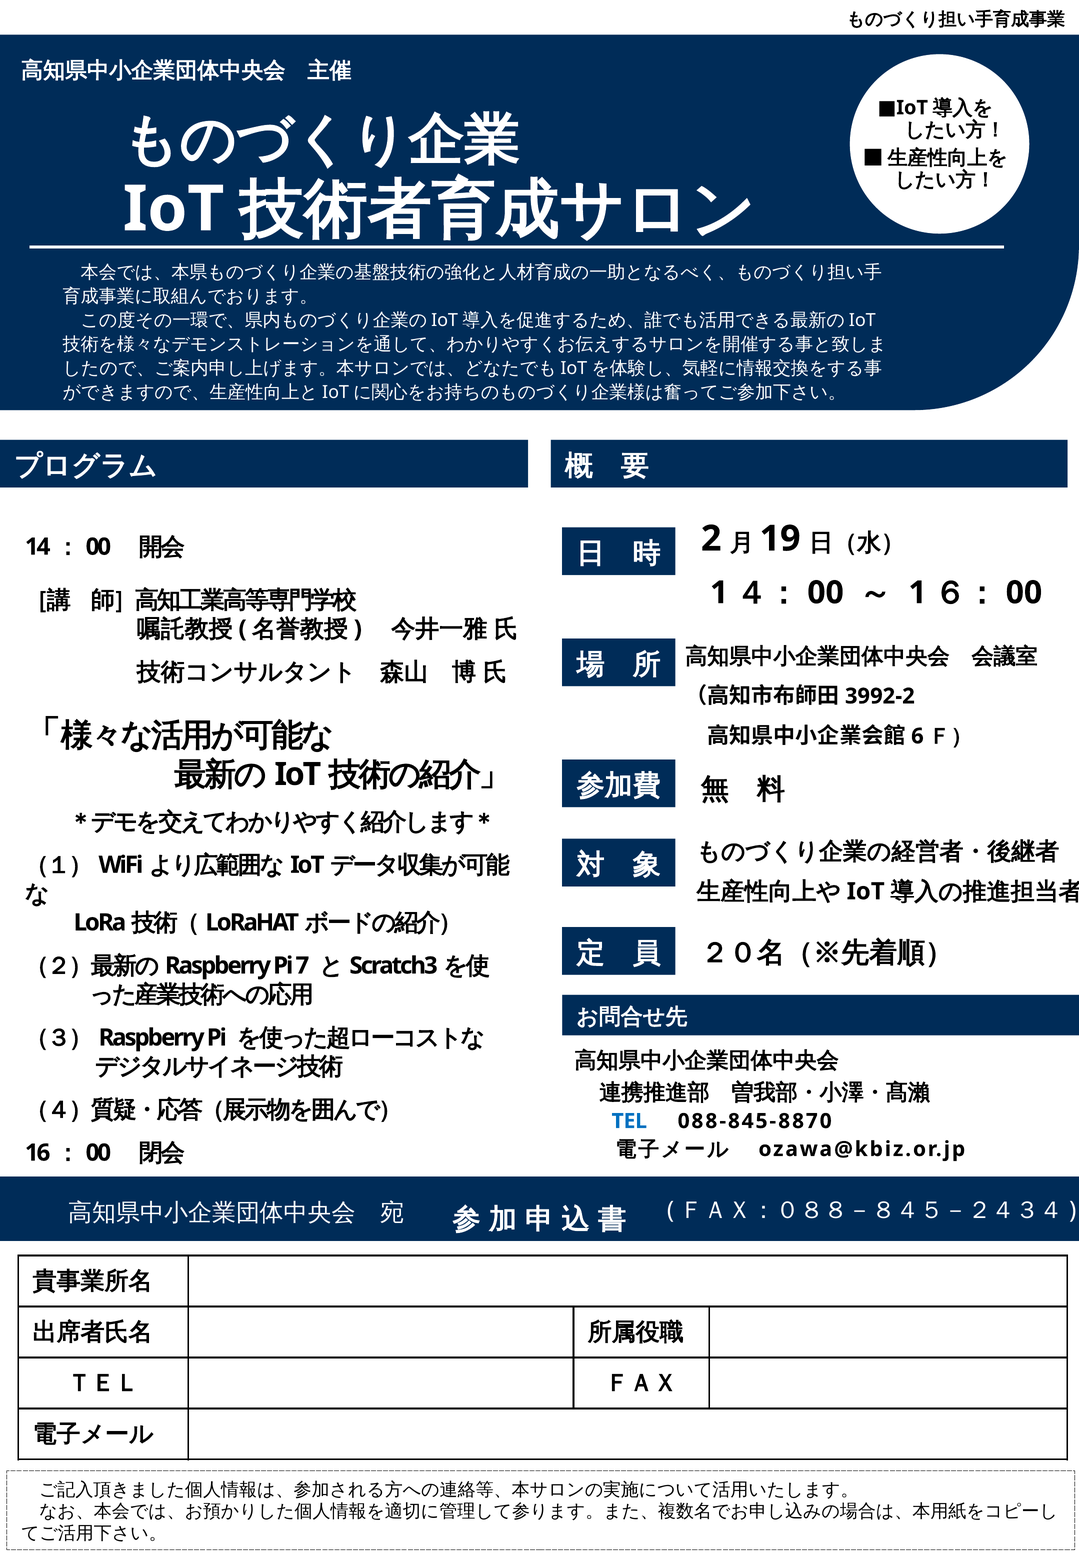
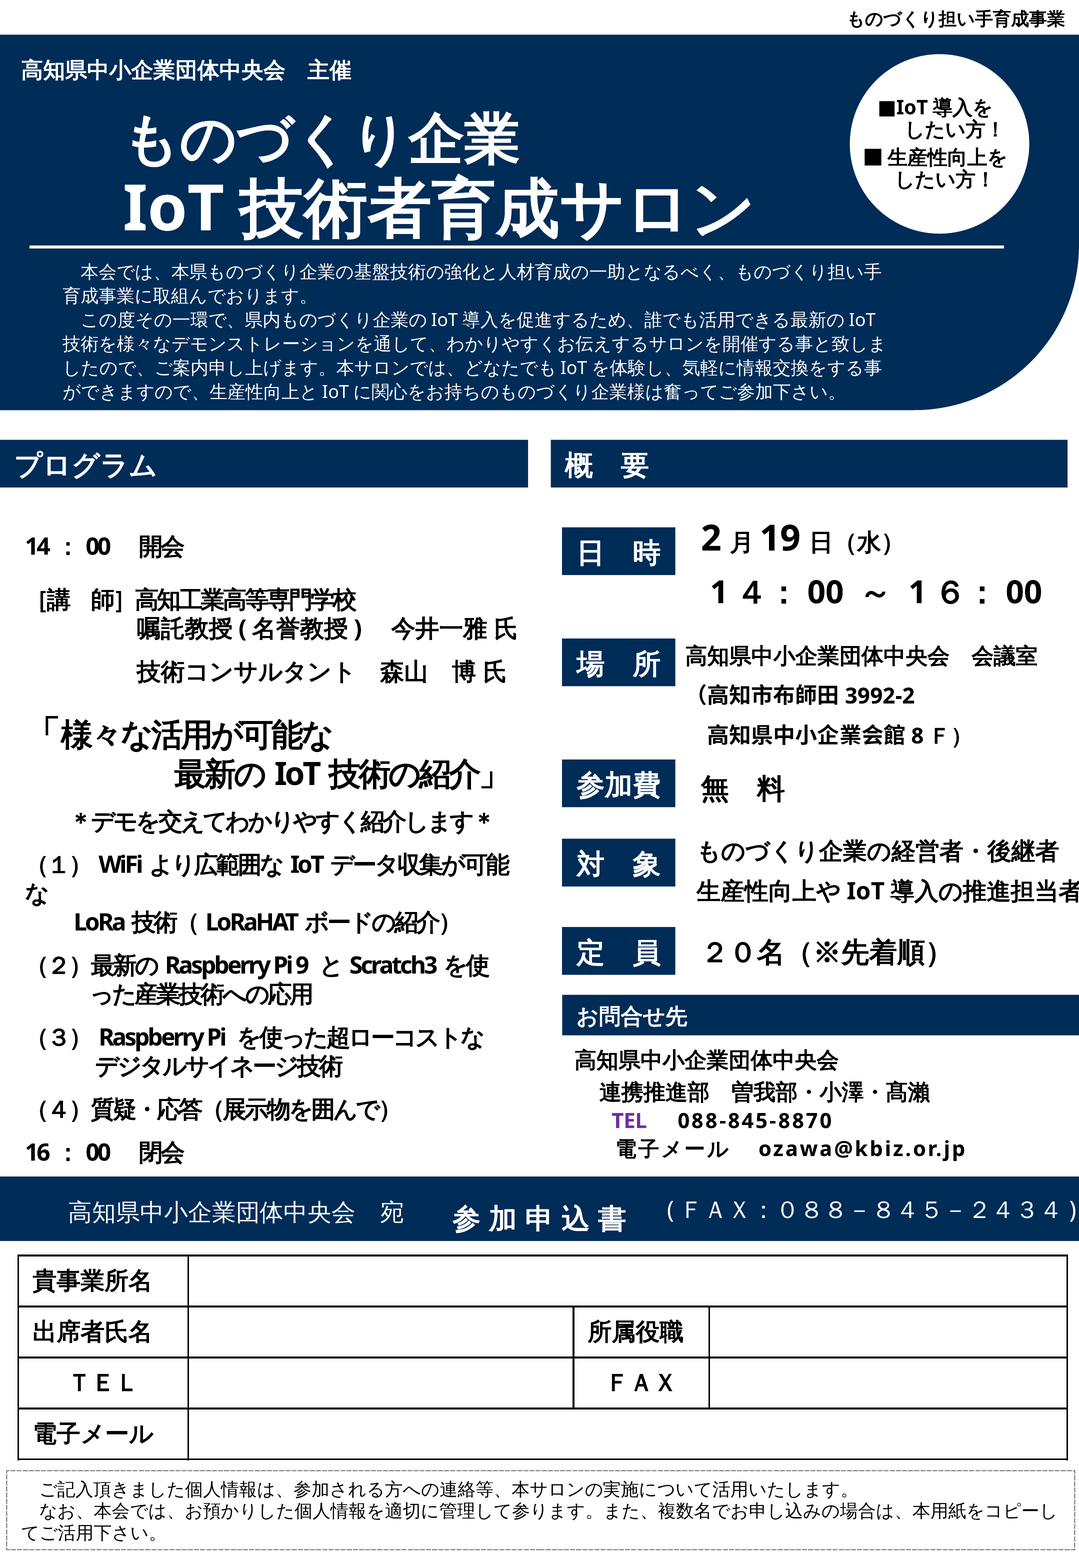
6: 6 -> 8
7: 7 -> 9
TEL colour: blue -> purple
